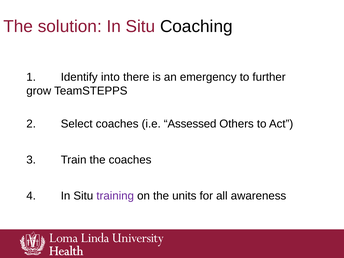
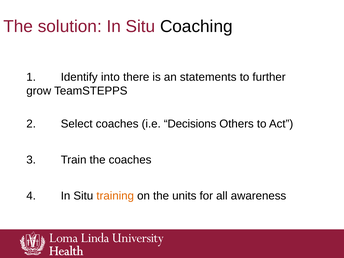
emergency: emergency -> statements
Assessed: Assessed -> Decisions
training colour: purple -> orange
